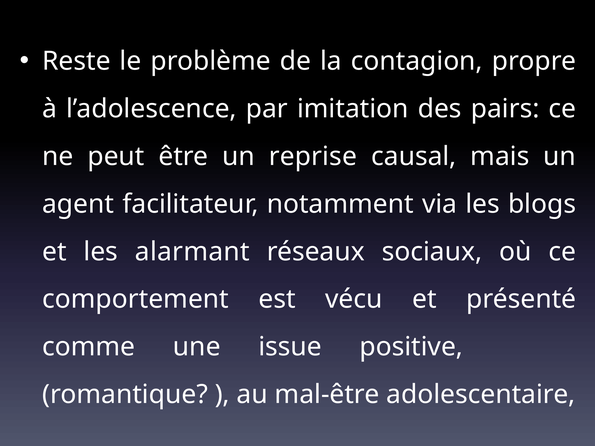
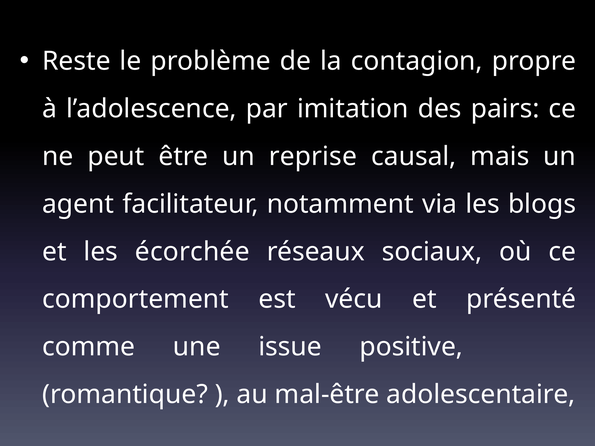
alarmant: alarmant -> écorchée
